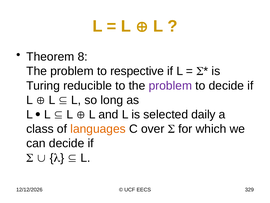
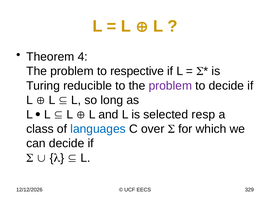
8: 8 -> 4
daily: daily -> resp
languages colour: orange -> blue
